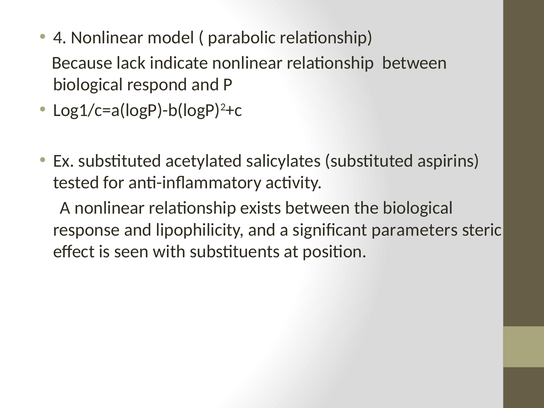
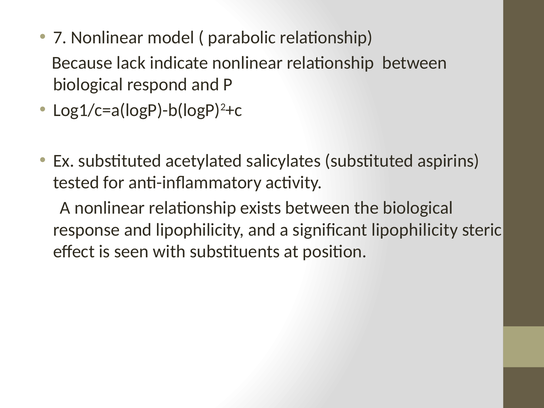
4: 4 -> 7
significant parameters: parameters -> lipophilicity
